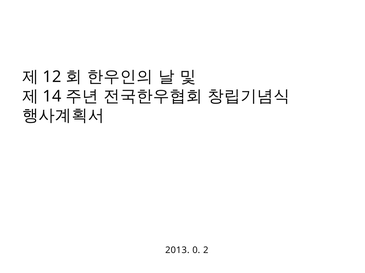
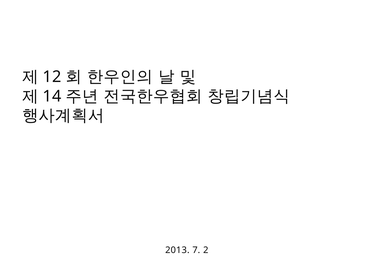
0: 0 -> 7
